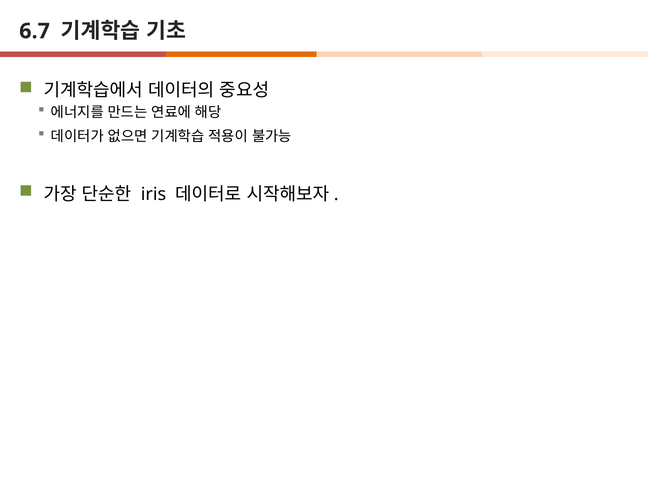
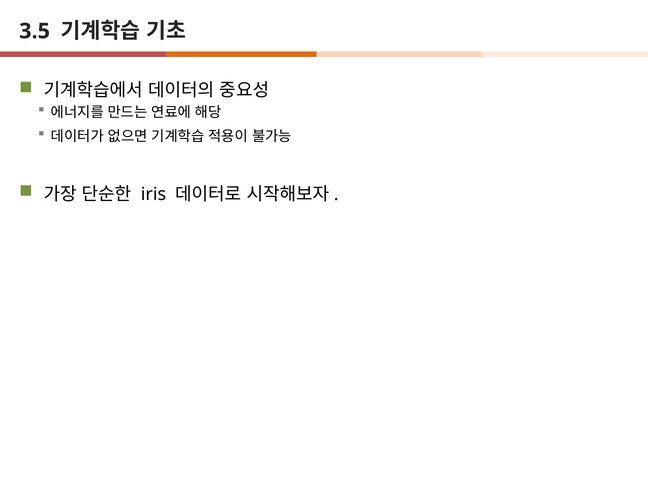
6.7: 6.7 -> 3.5
